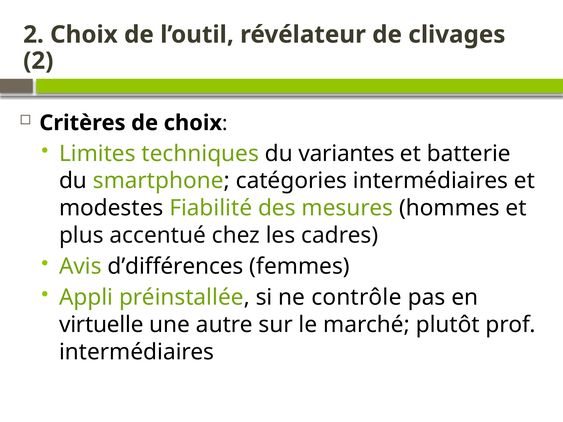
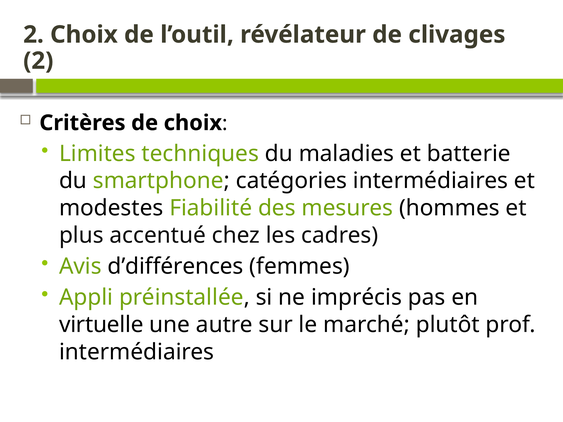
variantes: variantes -> maladies
contrôle: contrôle -> imprécis
